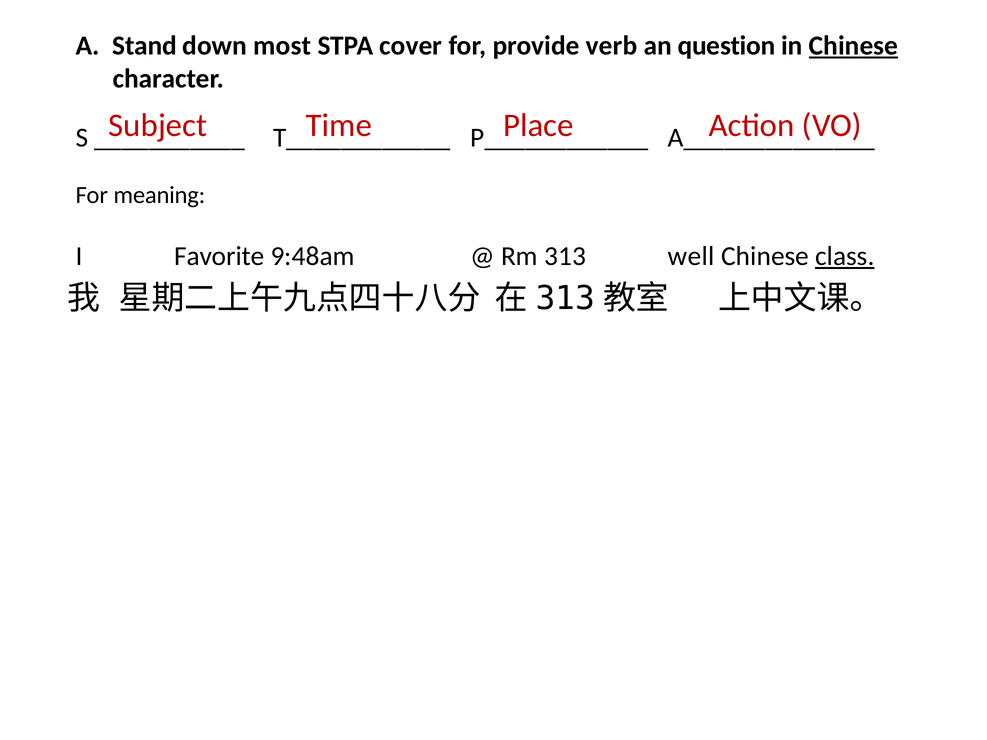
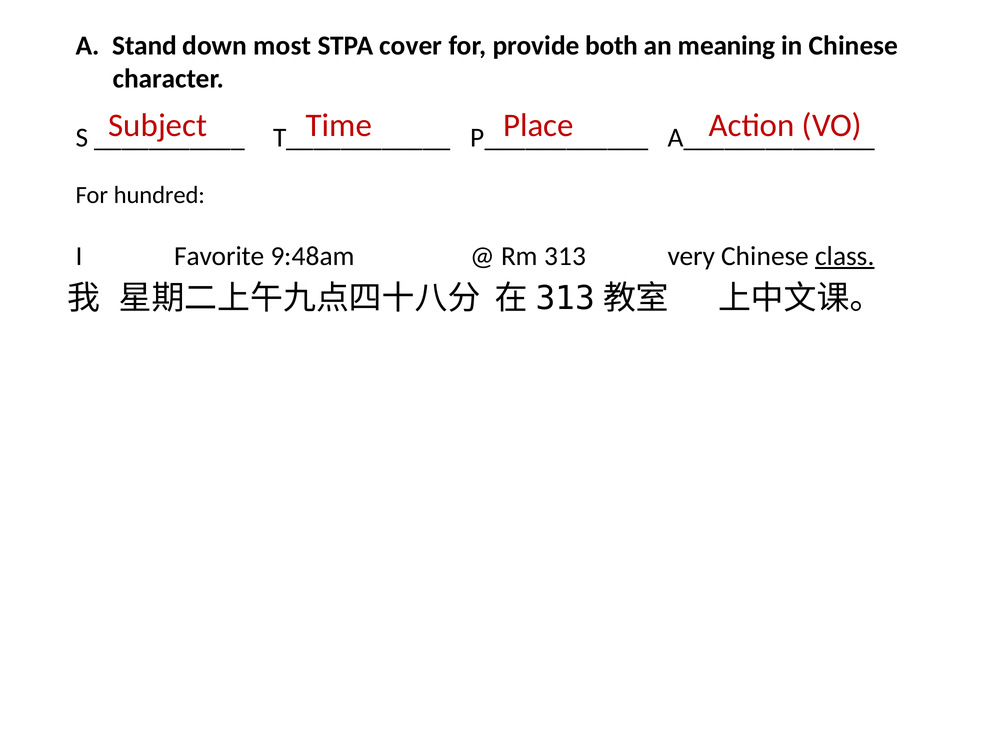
verb: verb -> both
question: question -> meaning
Chinese at (853, 46) underline: present -> none
meaning: meaning -> hundred
well: well -> very
